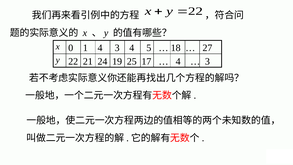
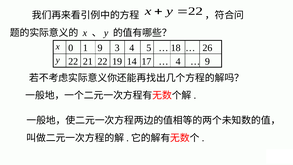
1 4: 4 -> 9
27: 27 -> 26
21 24: 24 -> 22
25: 25 -> 14
3 at (207, 61): 3 -> 9
